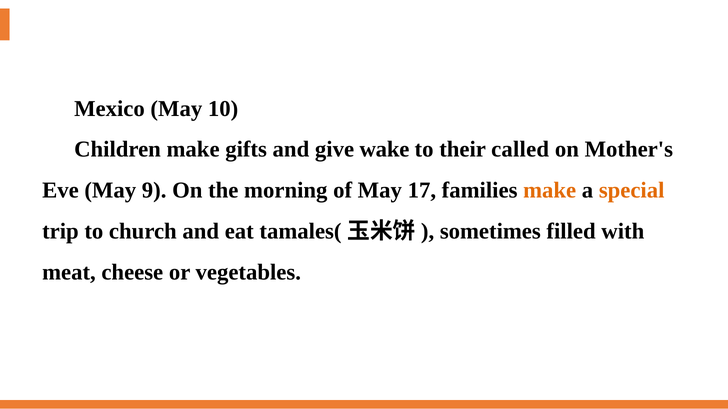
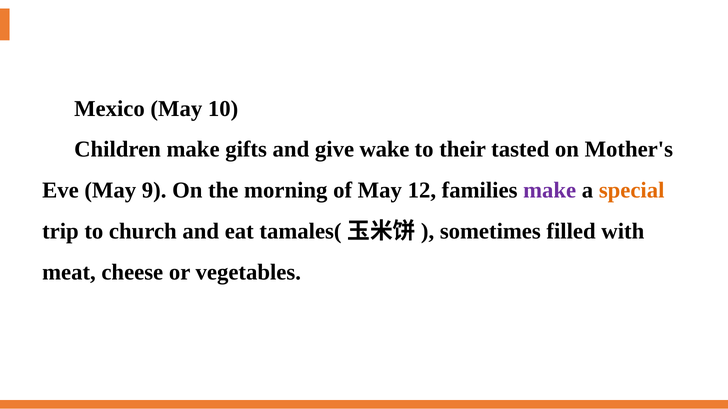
called: called -> tasted
17: 17 -> 12
make at (550, 191) colour: orange -> purple
